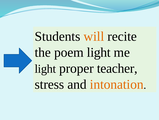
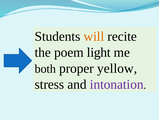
light at (45, 68): light -> both
teacher: teacher -> yellow
intonation colour: orange -> purple
